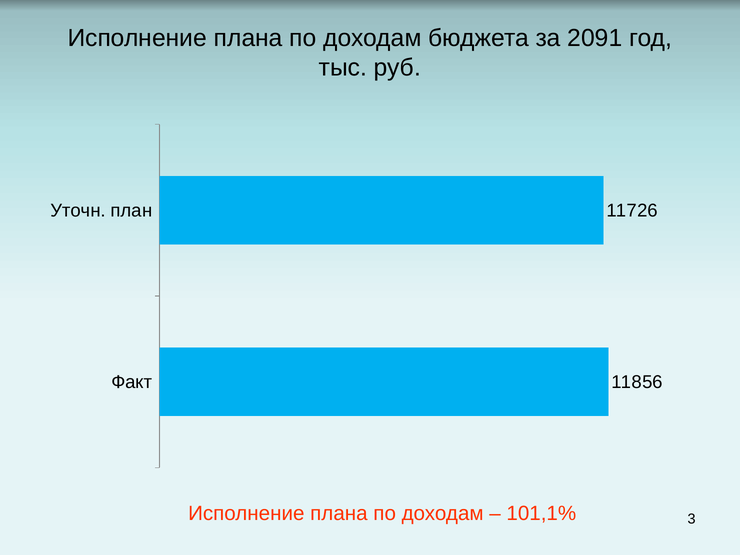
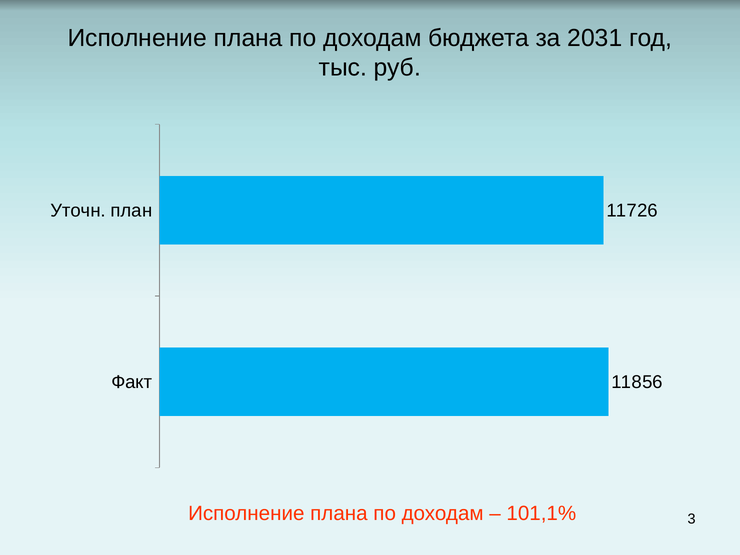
2091: 2091 -> 2031
